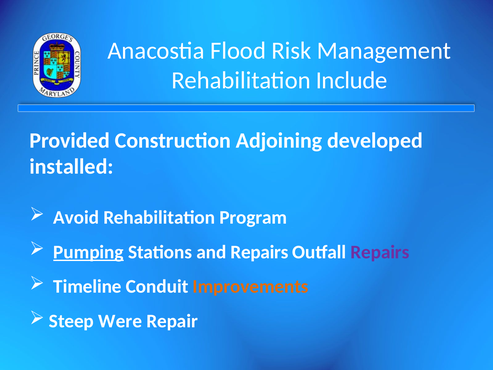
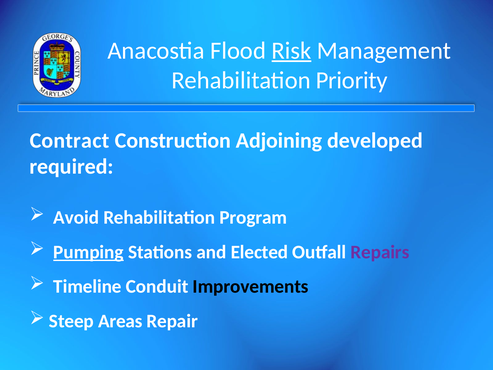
Risk underline: none -> present
Include: Include -> Priority
Provided: Provided -> Contract
installed: installed -> required
and Repairs: Repairs -> Elected
Improvements colour: orange -> black
Were: Were -> Areas
